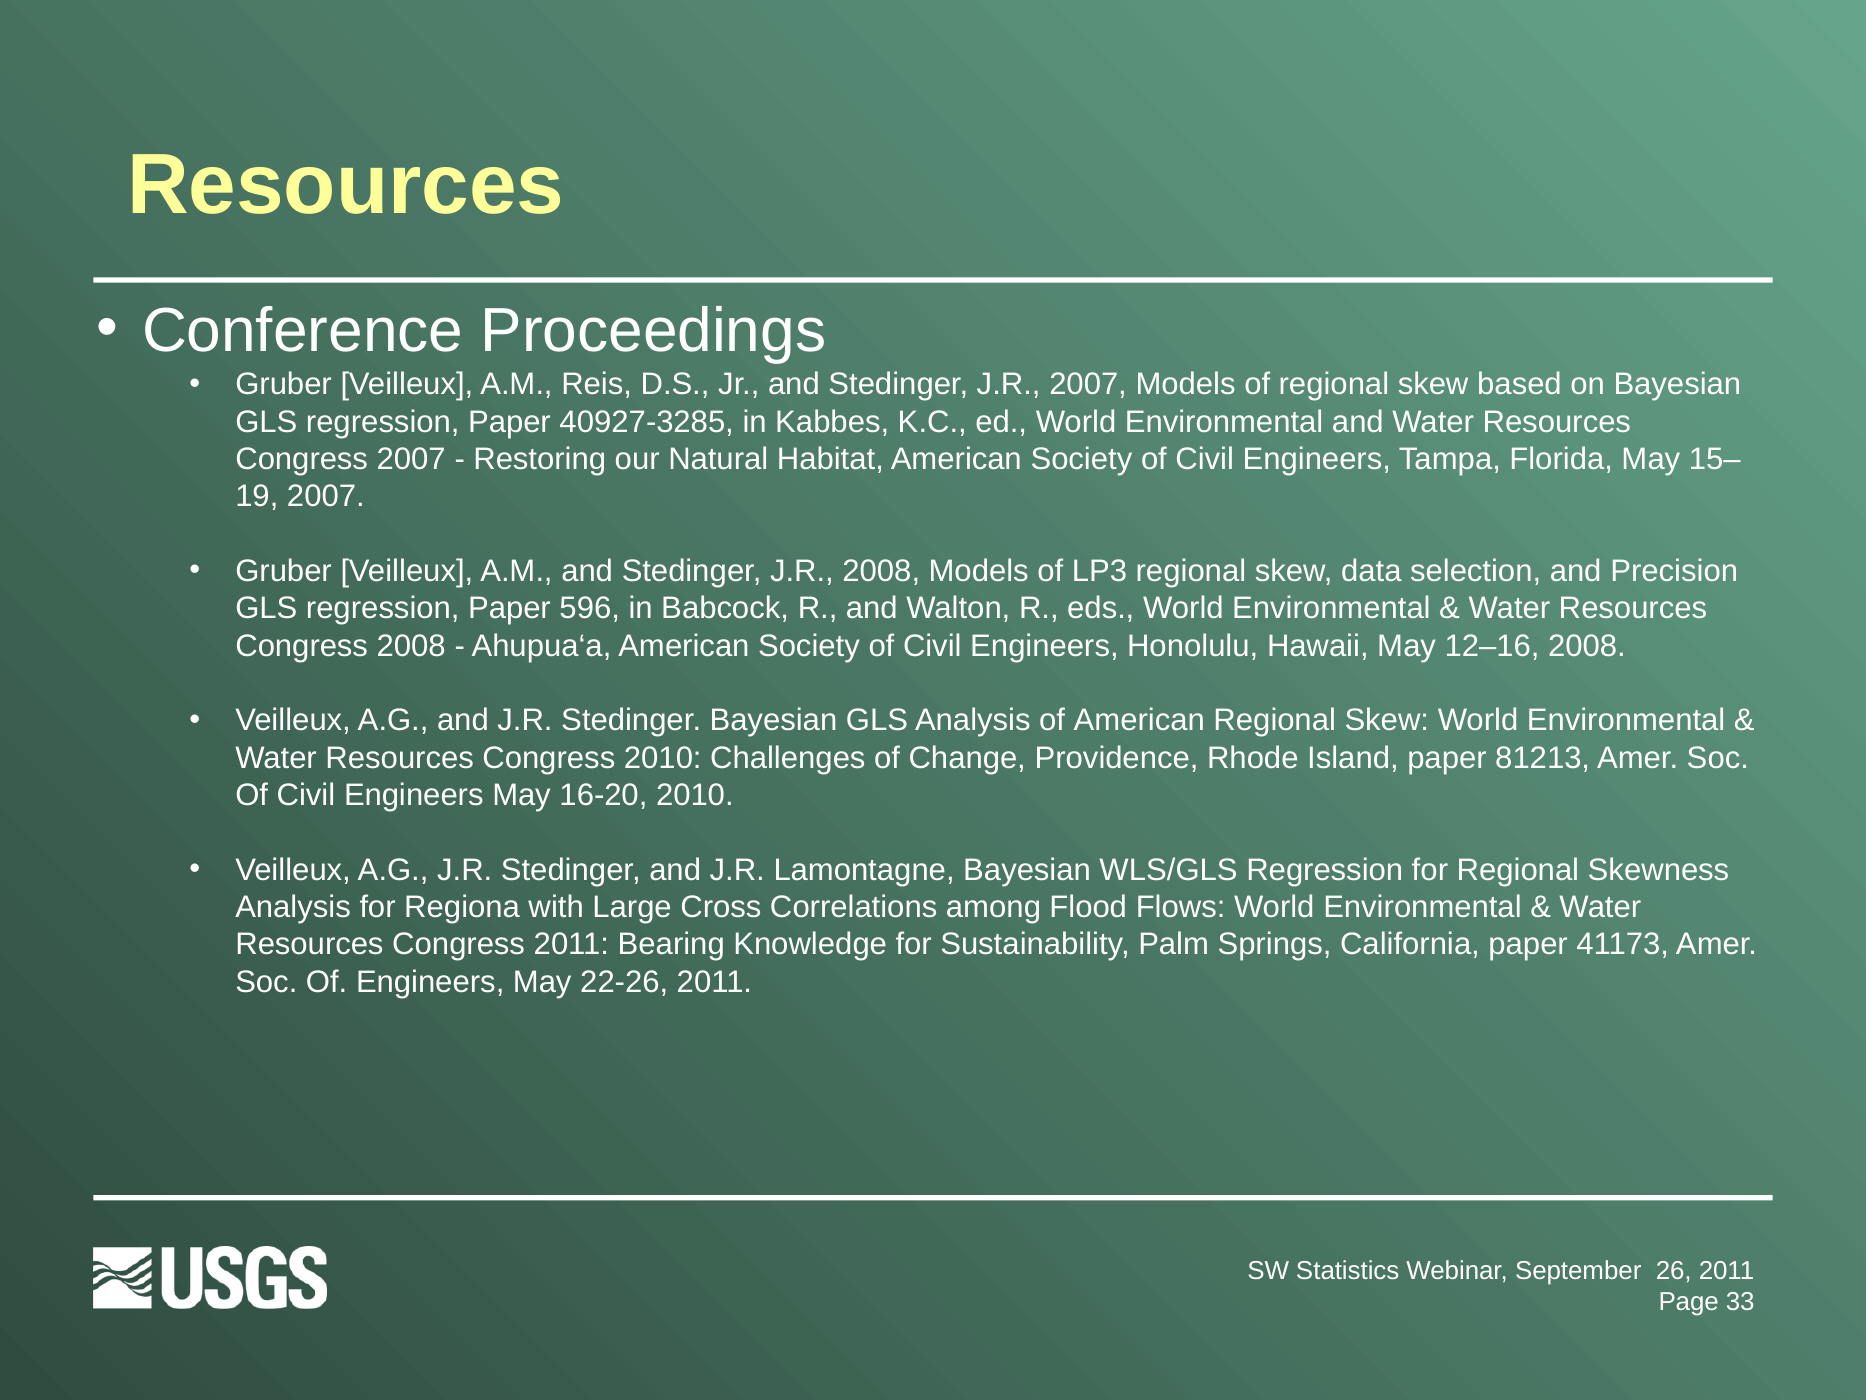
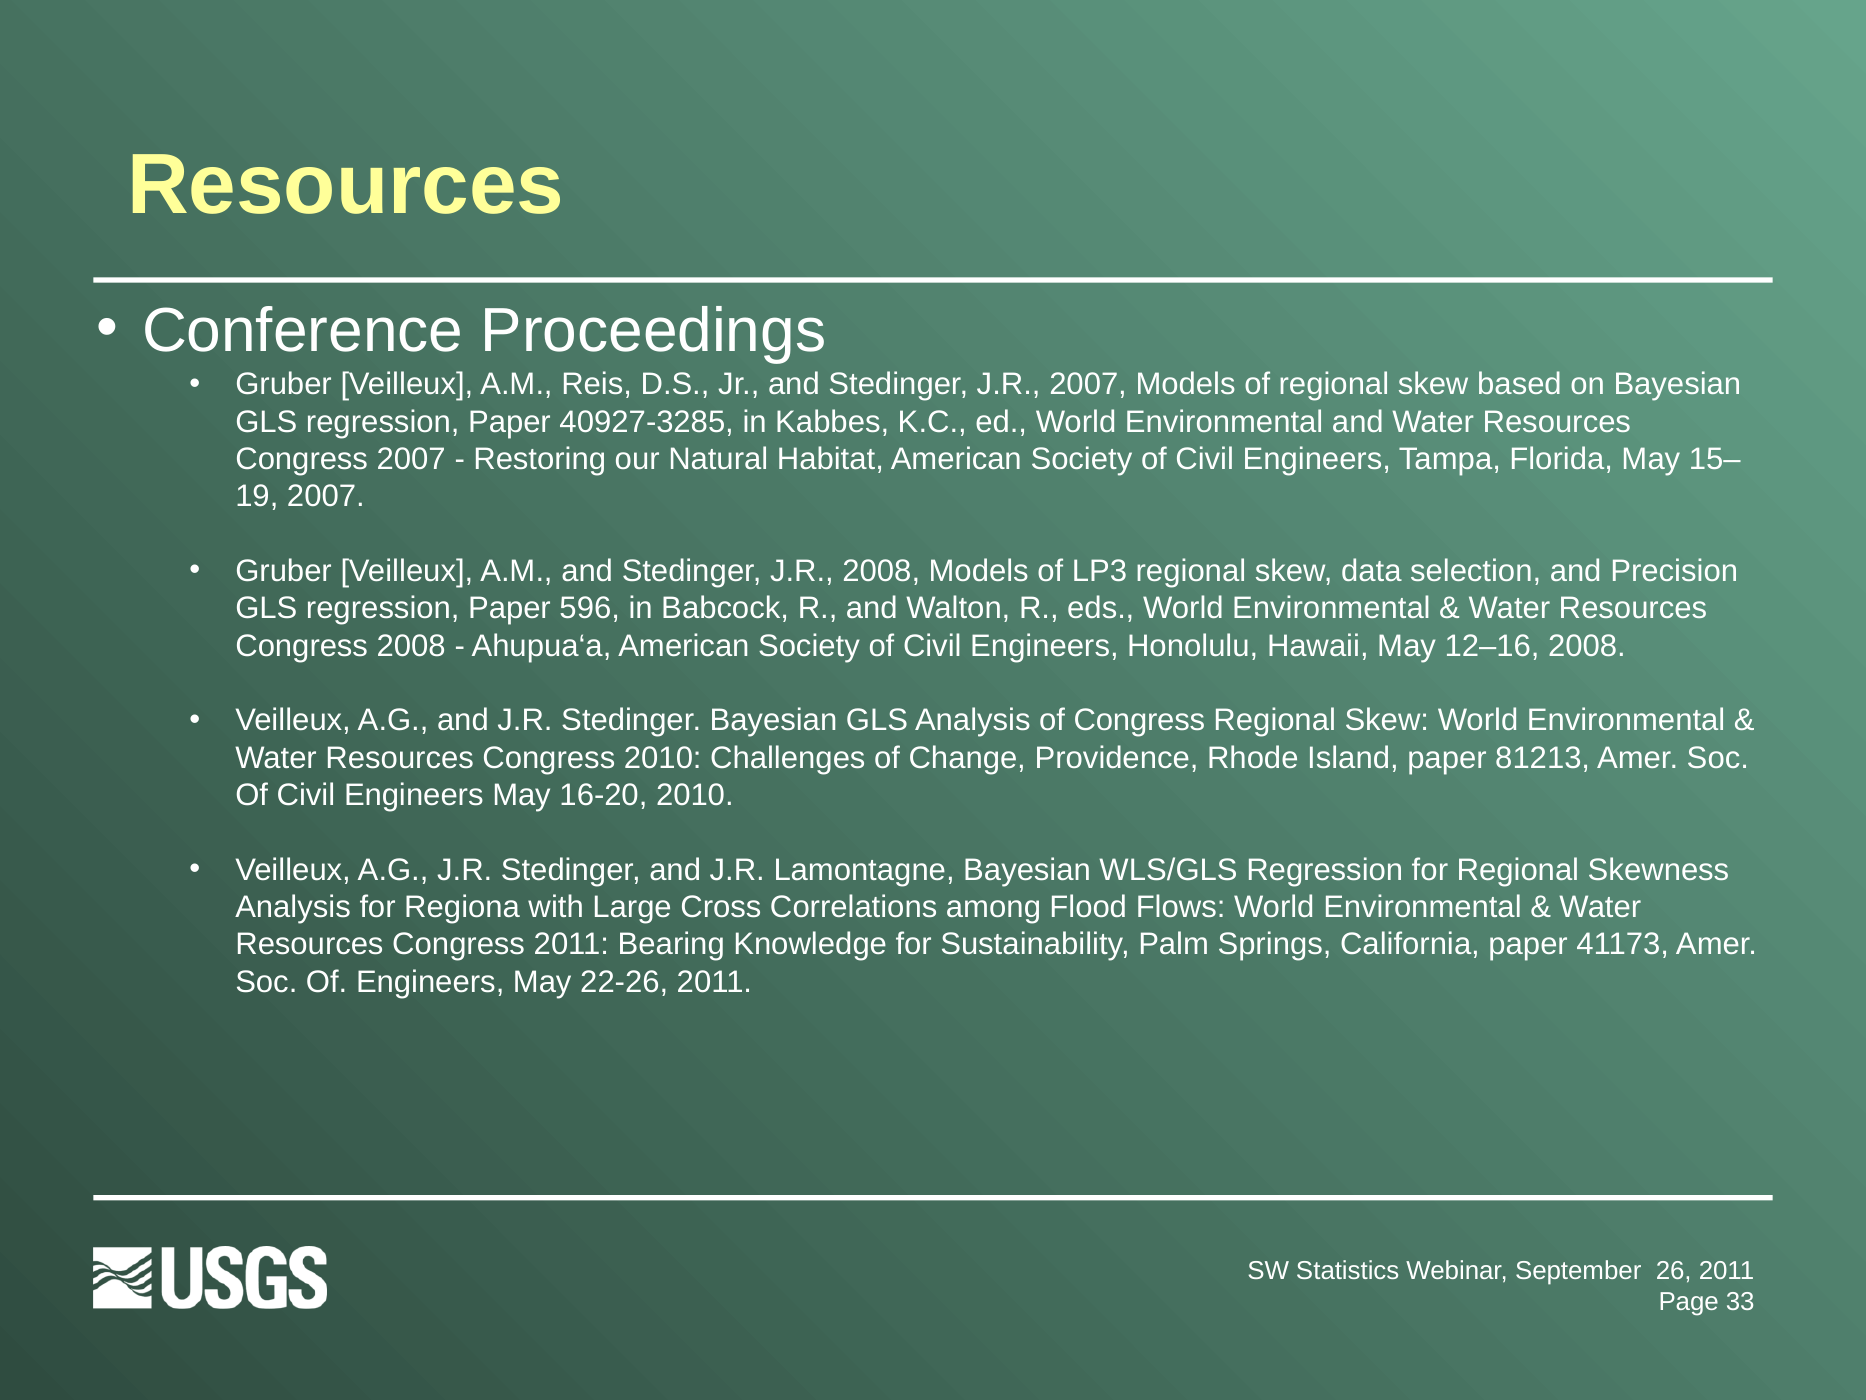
of American: American -> Congress
